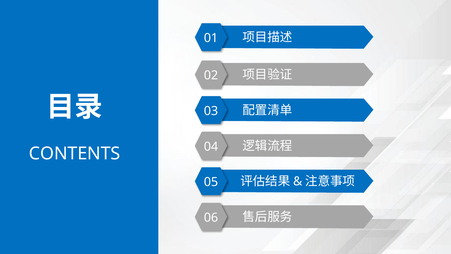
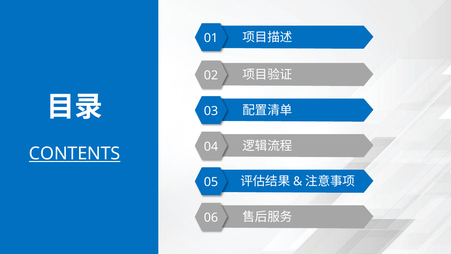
CONTENTS underline: none -> present
